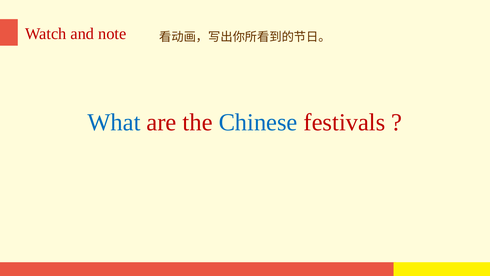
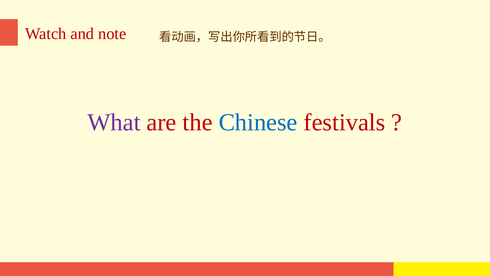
What colour: blue -> purple
